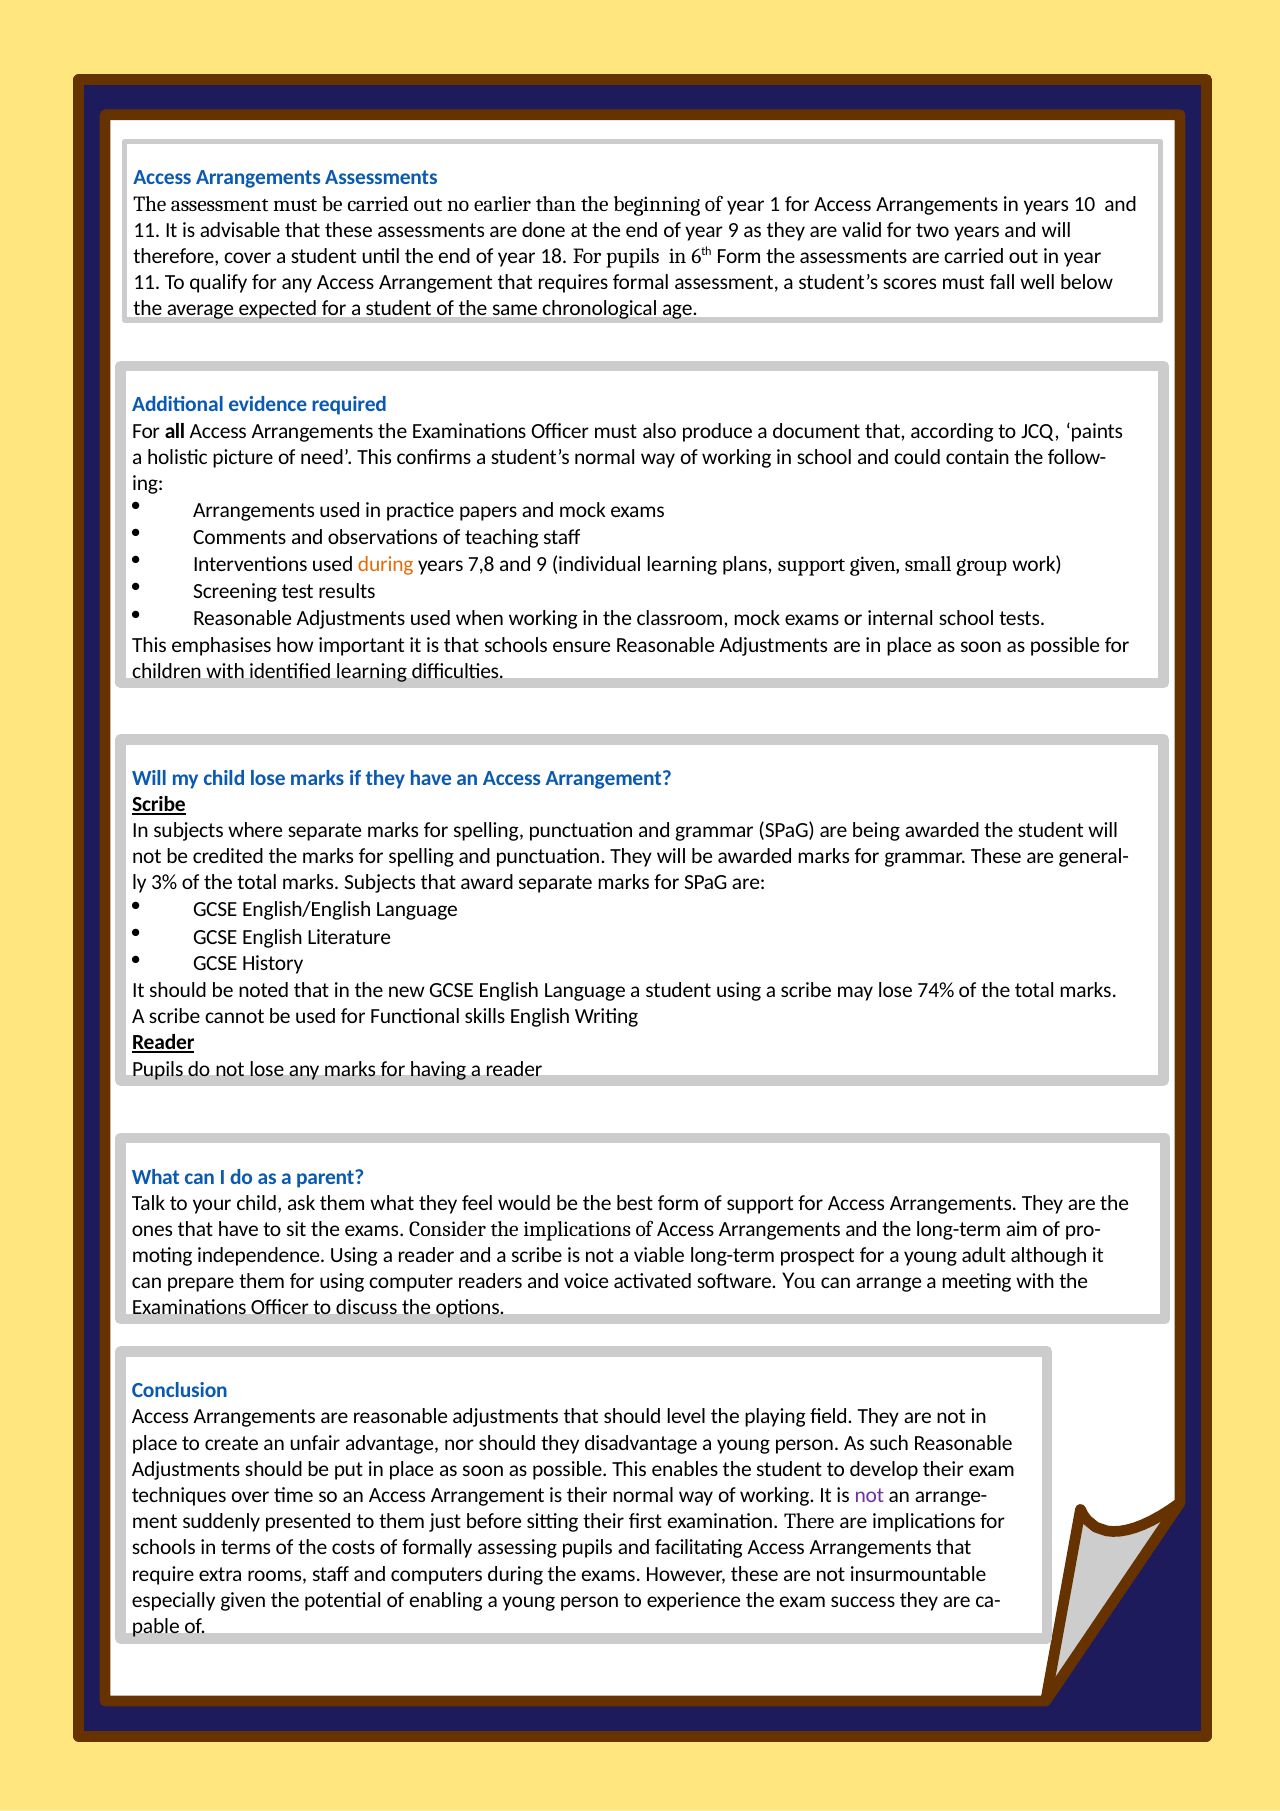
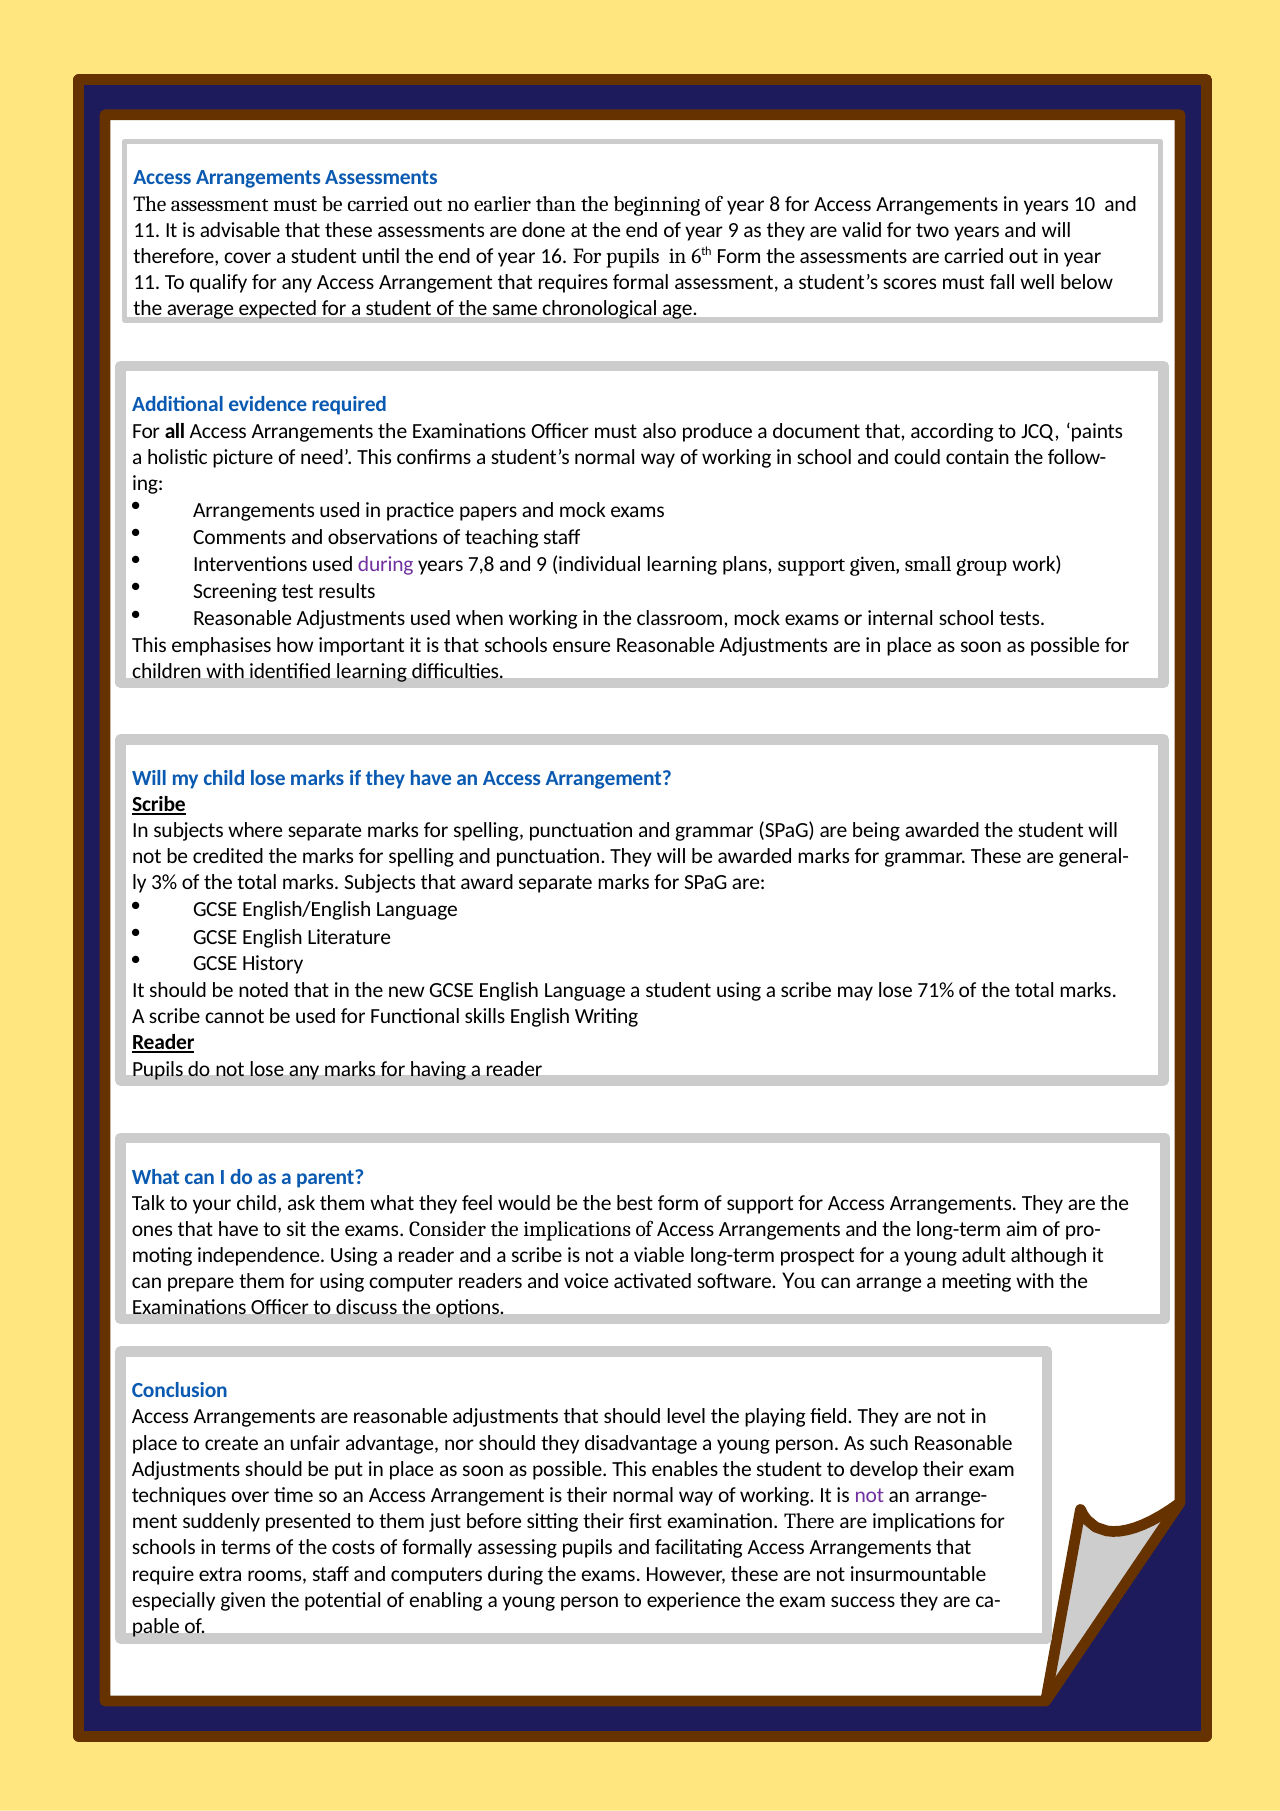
1: 1 -> 8
18: 18 -> 16
during at (386, 564) colour: orange -> purple
74%: 74% -> 71%
